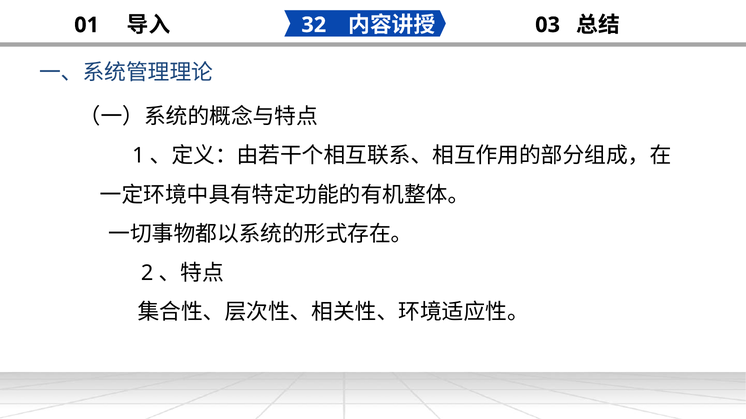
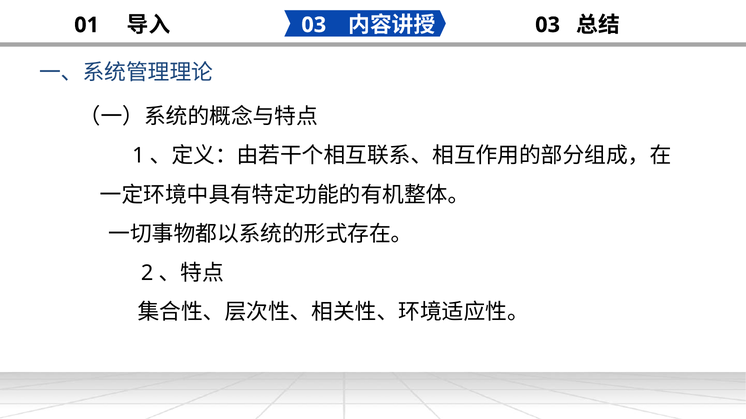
32 at (314, 25): 32 -> 03
